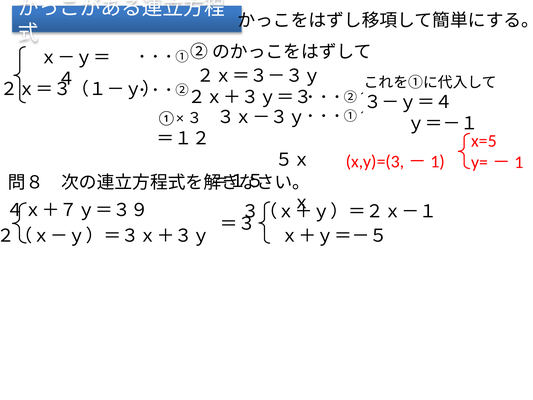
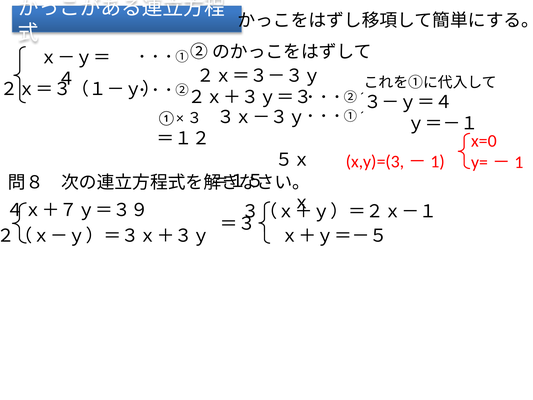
x=5: x=5 -> x=0
